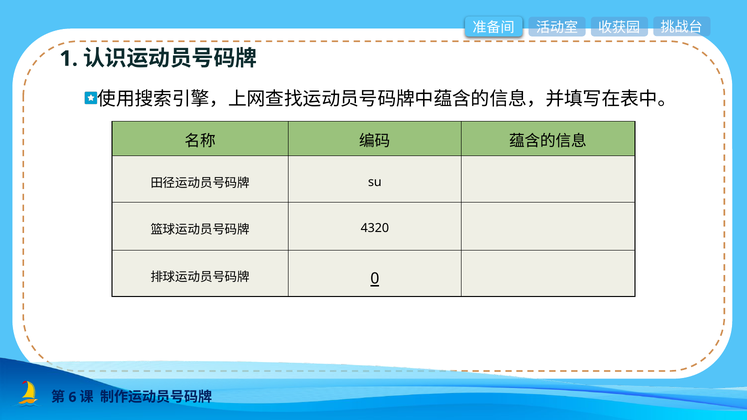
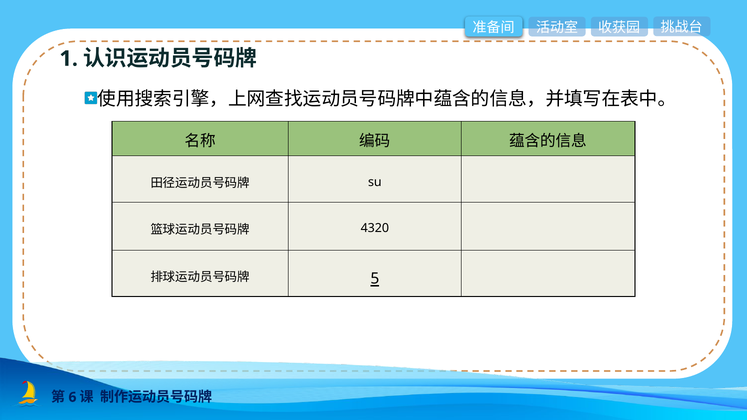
0: 0 -> 5
